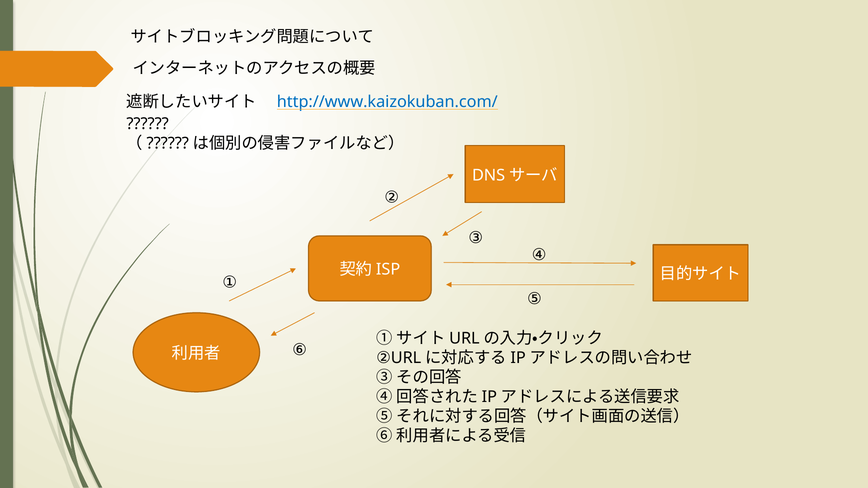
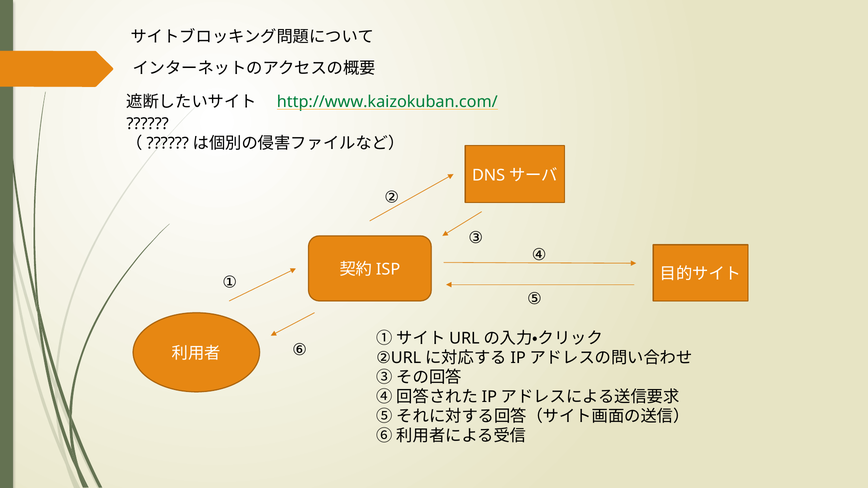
http://www.kaizokuban.com/ colour: blue -> green
